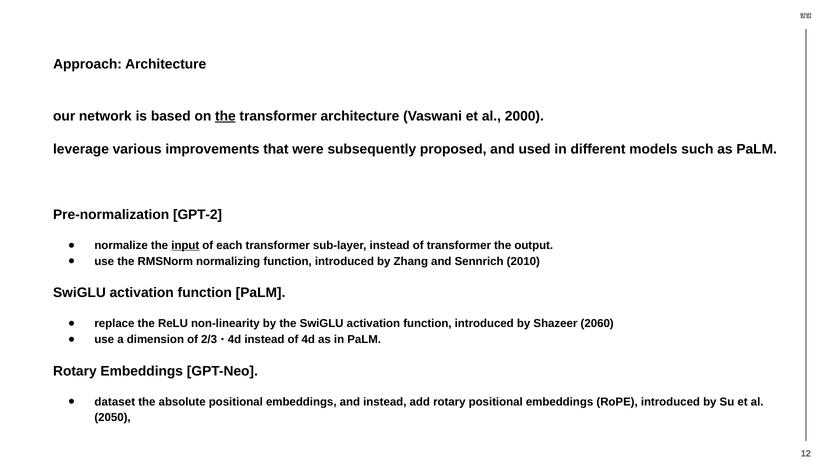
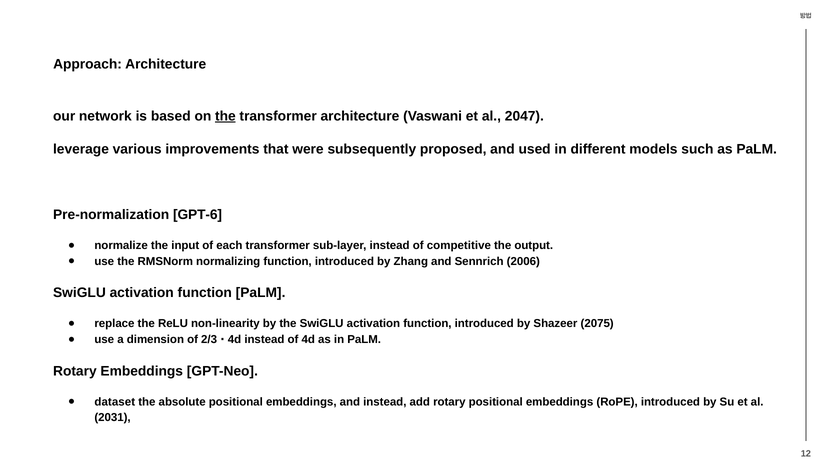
2000: 2000 -> 2047
GPT-2: GPT-2 -> GPT-6
input underline: present -> none
of transformer: transformer -> competitive
2010: 2010 -> 2006
2060: 2060 -> 2075
2050: 2050 -> 2031
